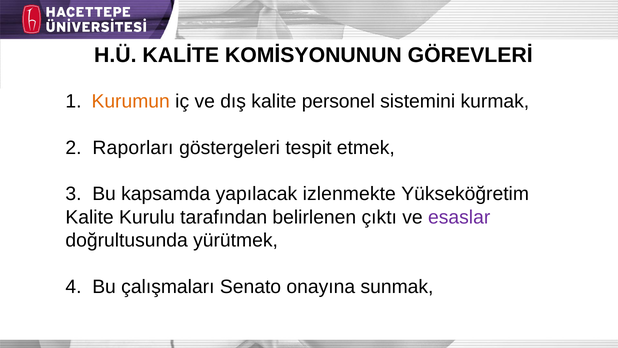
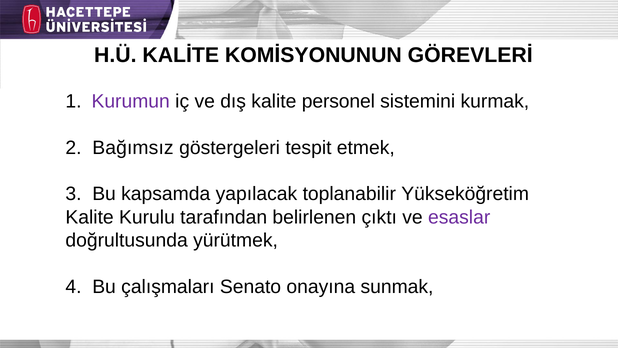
Kurumun colour: orange -> purple
Raporları: Raporları -> Bağımsız
izlenmekte: izlenmekte -> toplanabilir
